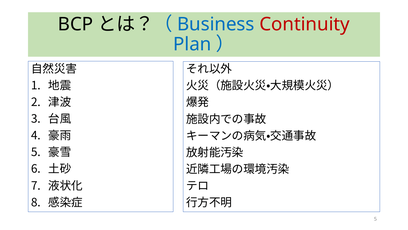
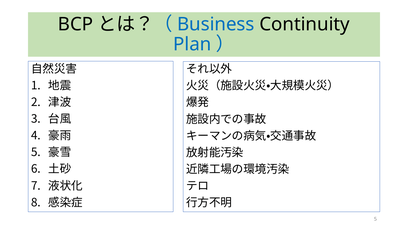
Continuity colour: red -> black
